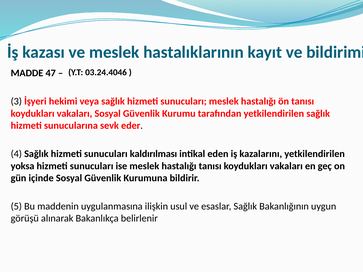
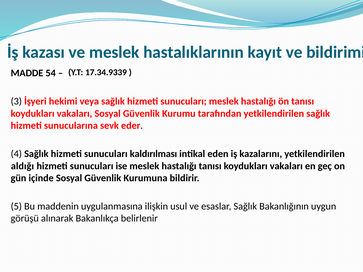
03.24.4046: 03.24.4046 -> 17.34.9339
47: 47 -> 54
yoksa: yoksa -> aldığı
